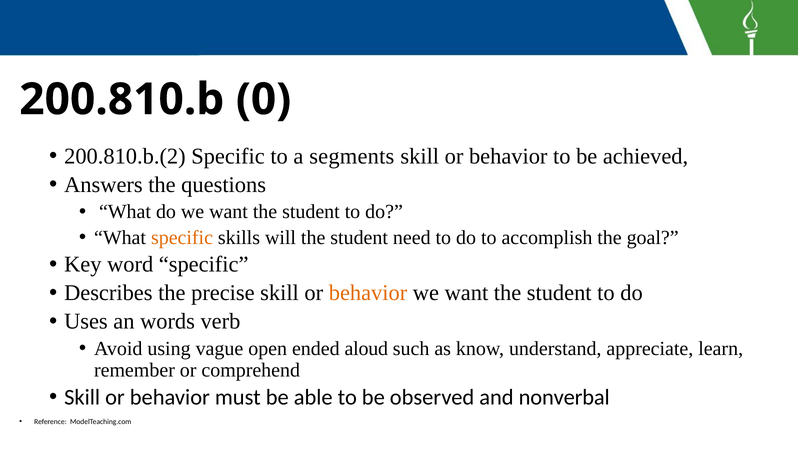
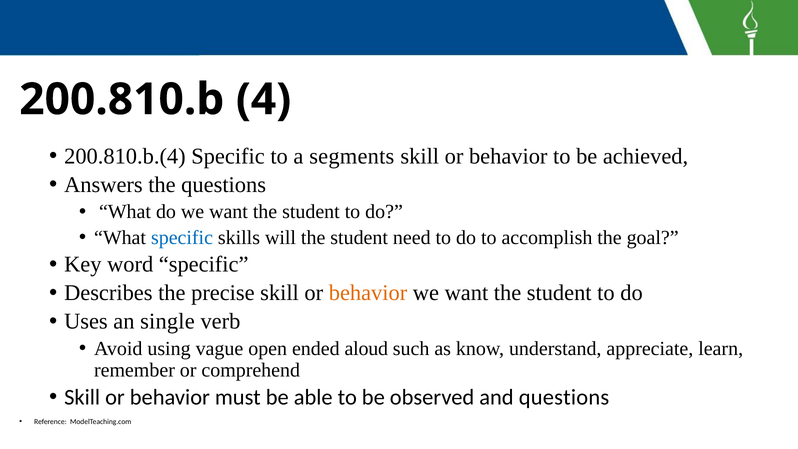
0: 0 -> 4
200.810.b.(2: 200.810.b.(2 -> 200.810.b.(4
specific at (182, 237) colour: orange -> blue
words: words -> single
and nonverbal: nonverbal -> questions
